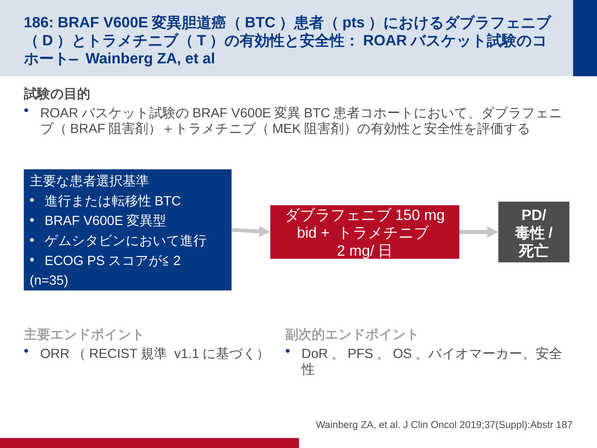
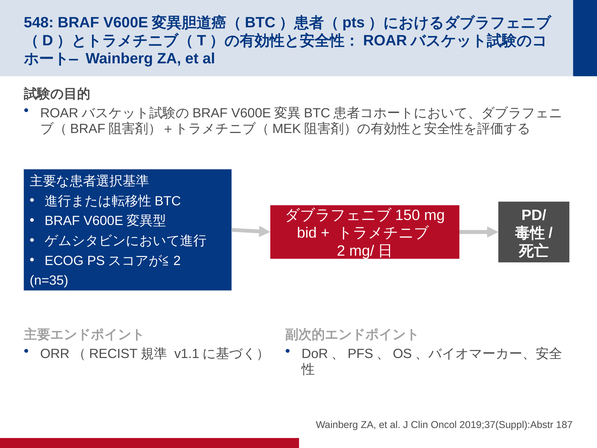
186: 186 -> 548
